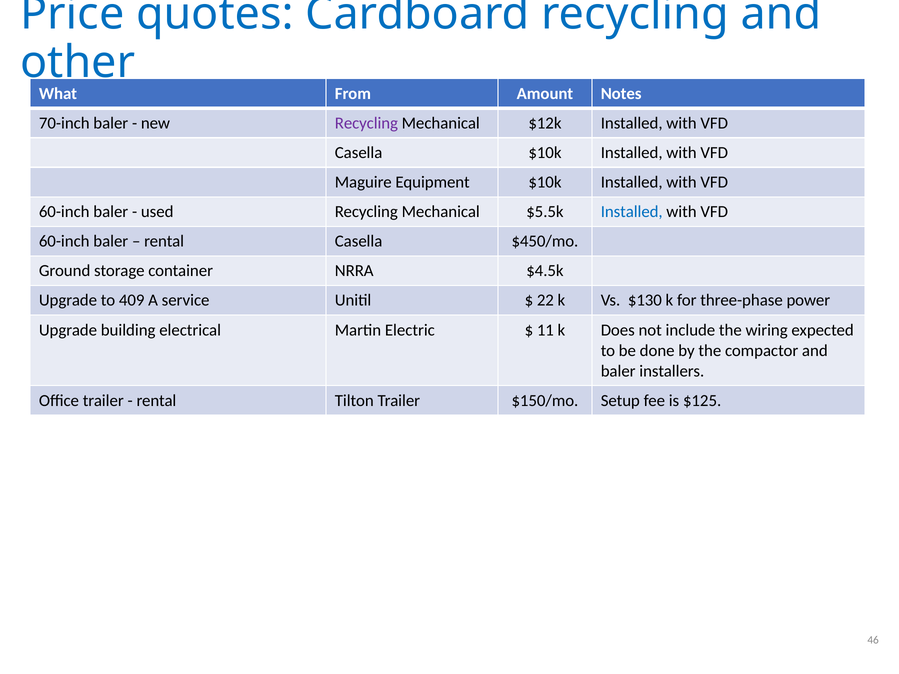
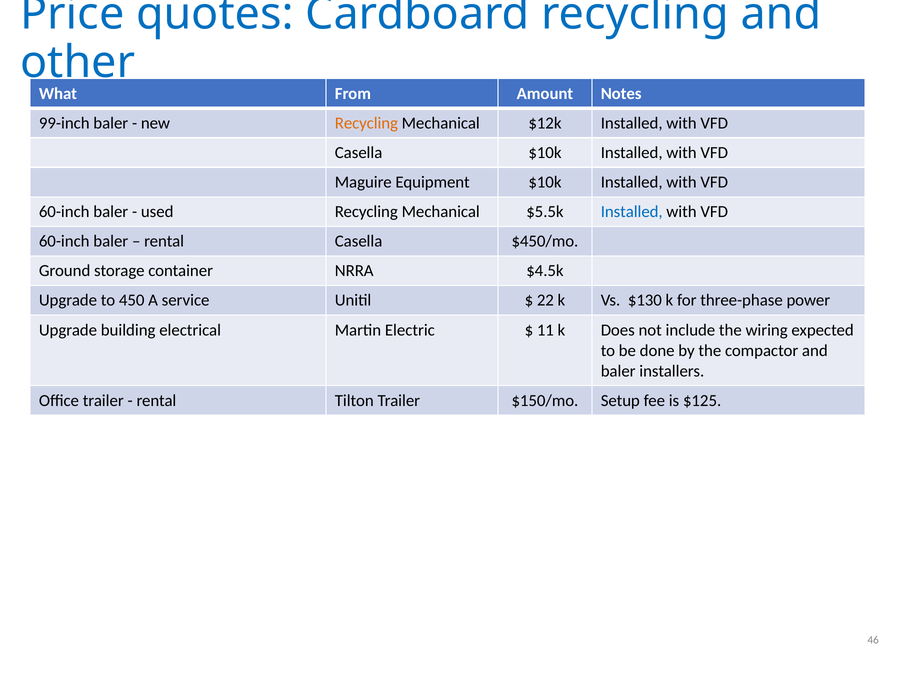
70-inch: 70-inch -> 99-inch
Recycling at (366, 123) colour: purple -> orange
409: 409 -> 450
